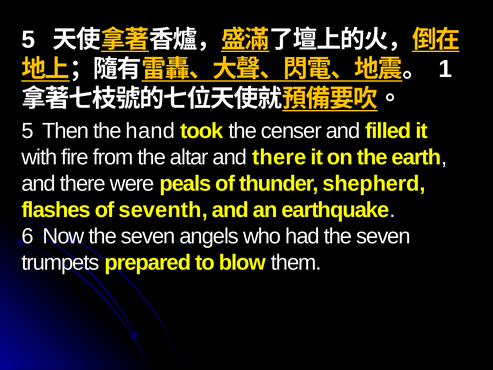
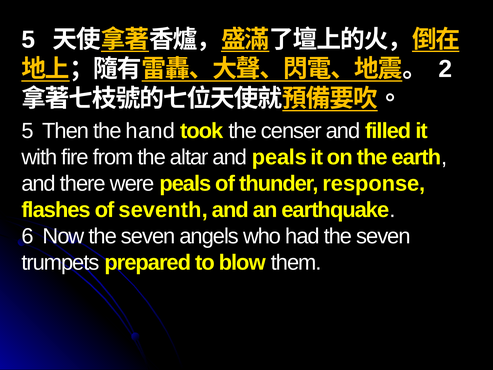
1: 1 -> 2
altar and there: there -> peals
shepherd: shepherd -> response
